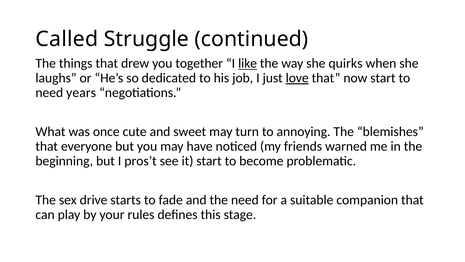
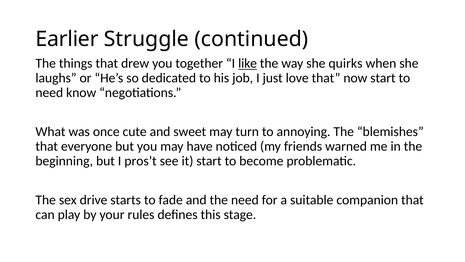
Called: Called -> Earlier
love underline: present -> none
years: years -> know
